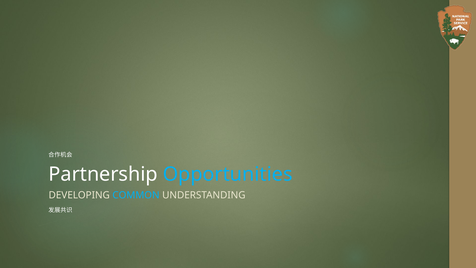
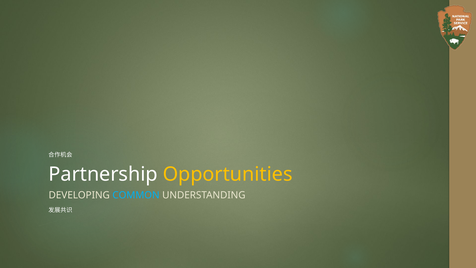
Opportunities colour: light blue -> yellow
